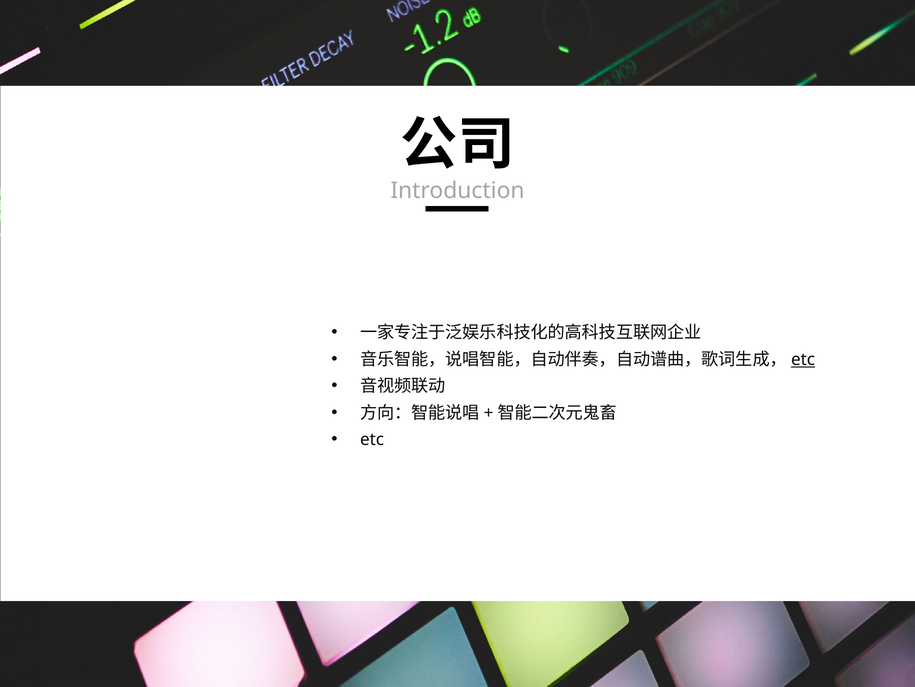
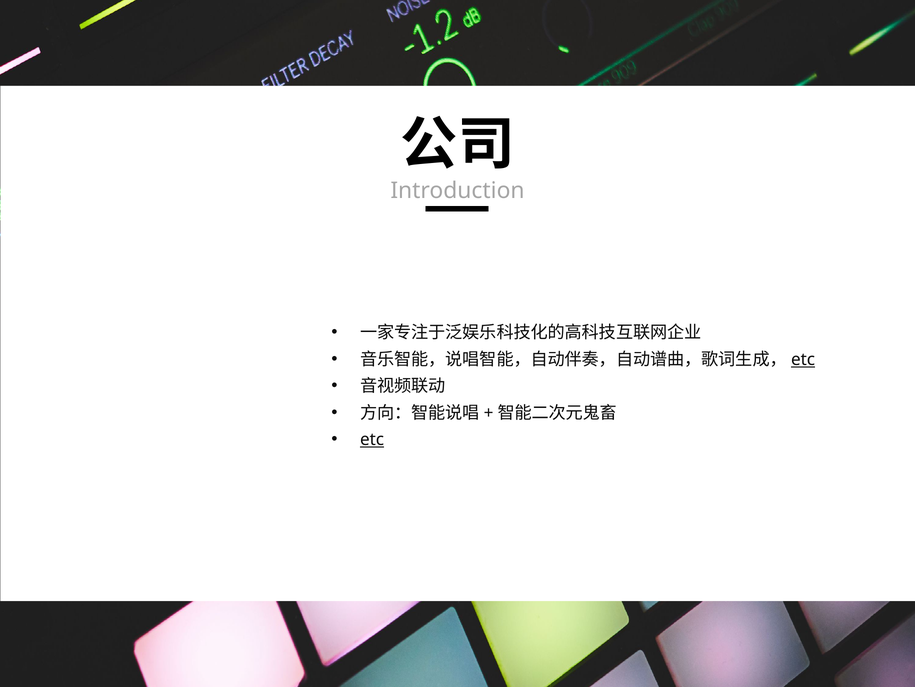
etc at (372, 439) underline: none -> present
